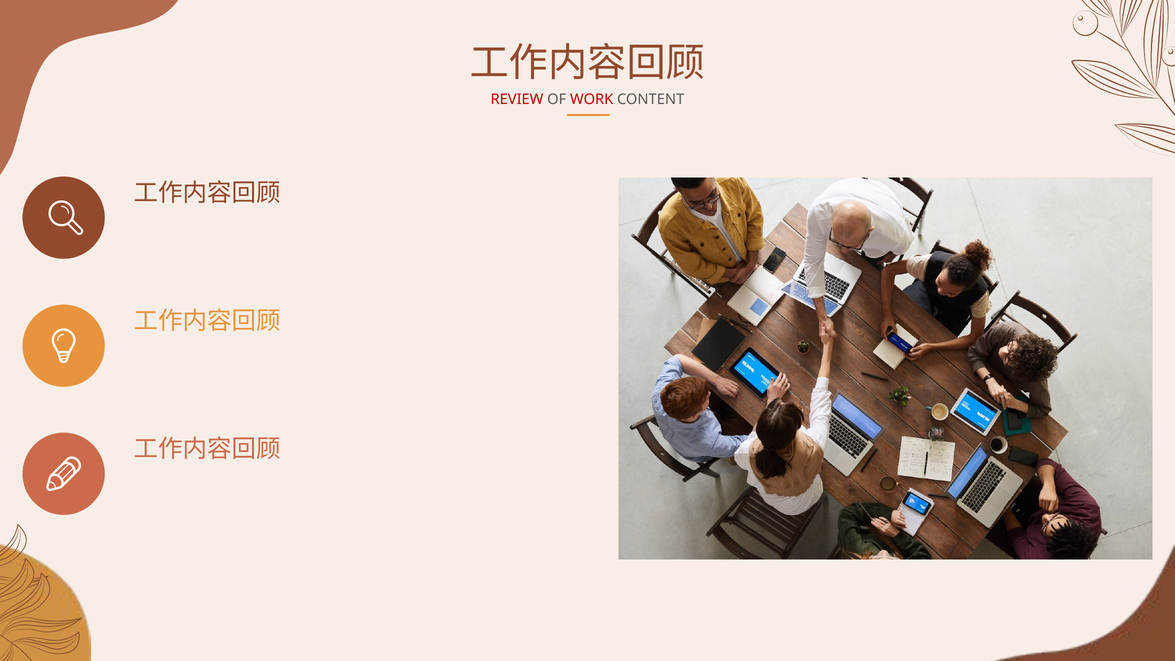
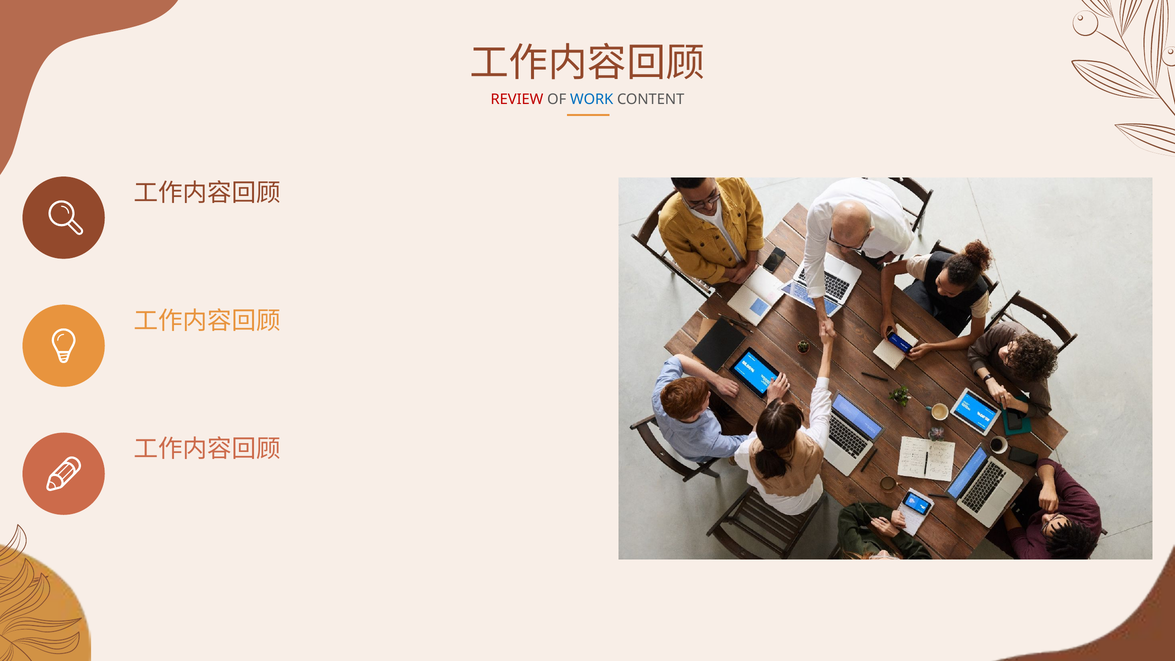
WORK colour: red -> blue
